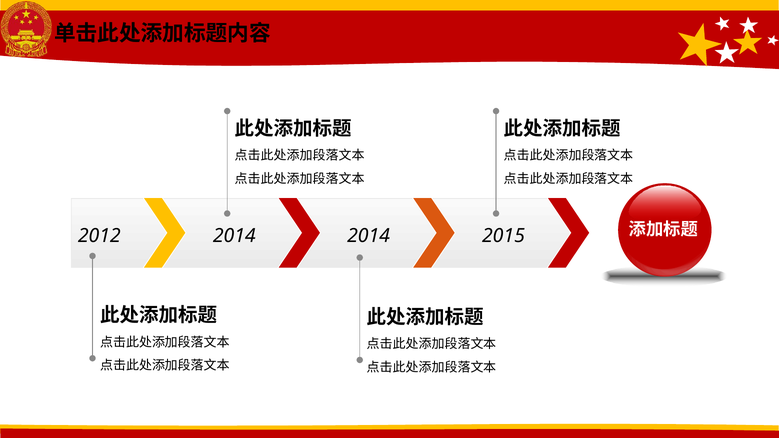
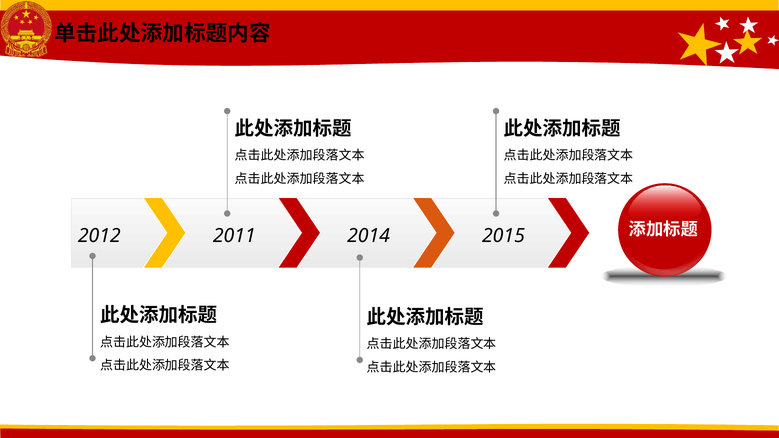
2012 2014: 2014 -> 2011
